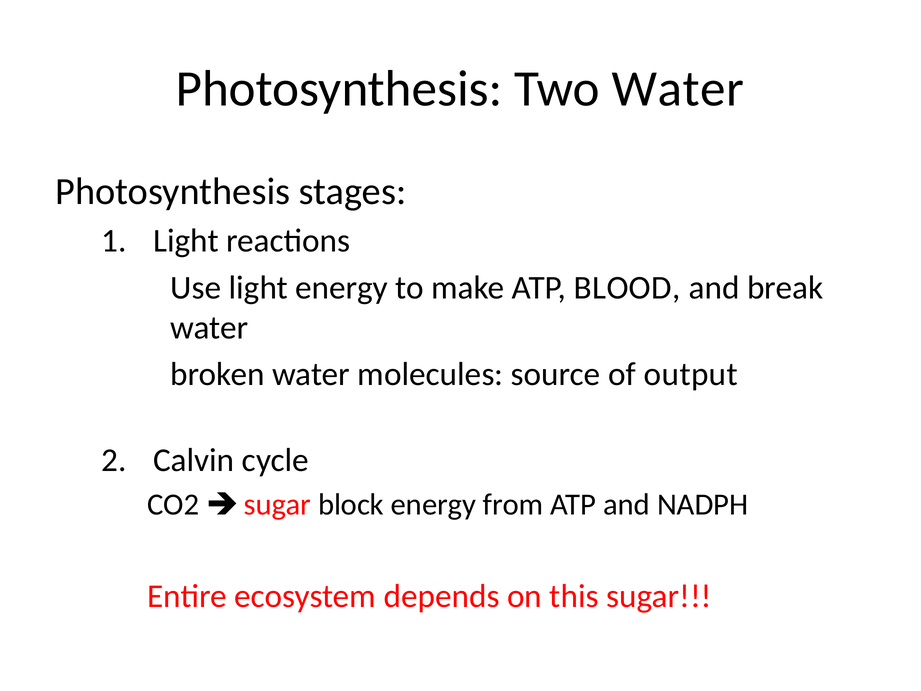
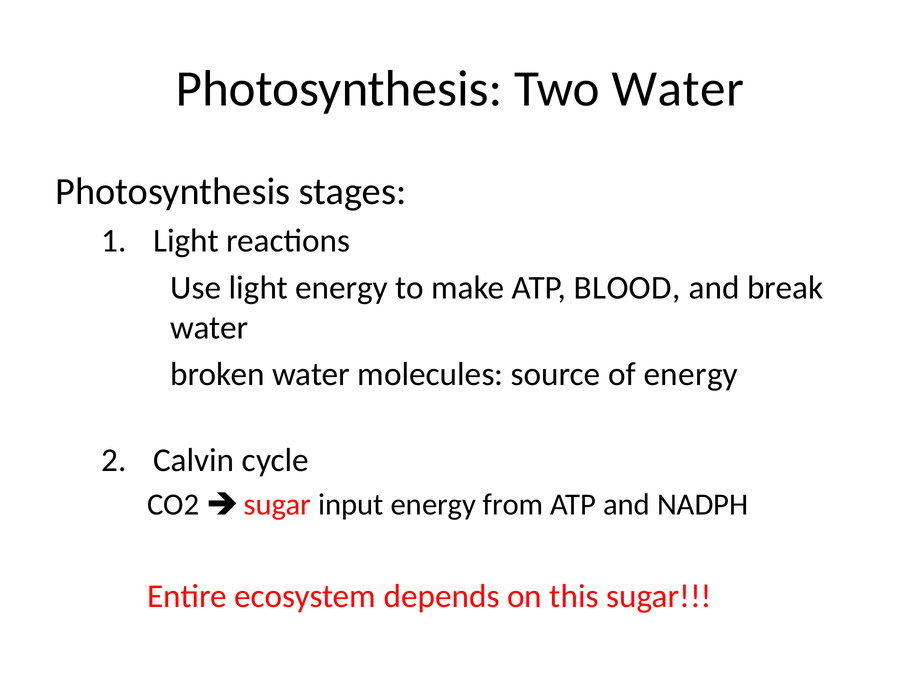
of output: output -> energy
block: block -> input
